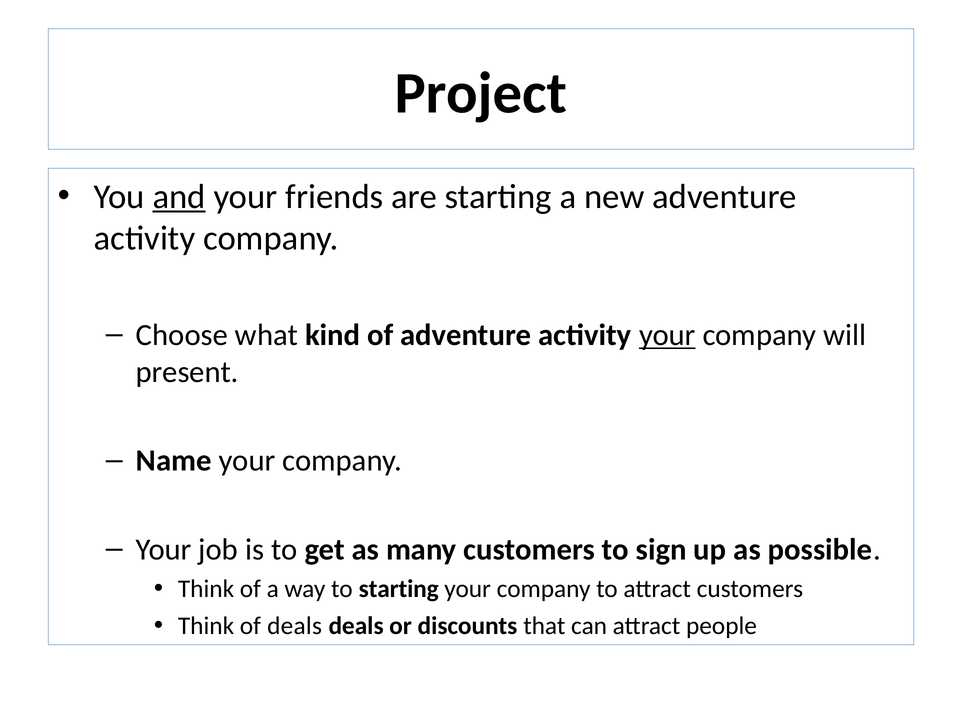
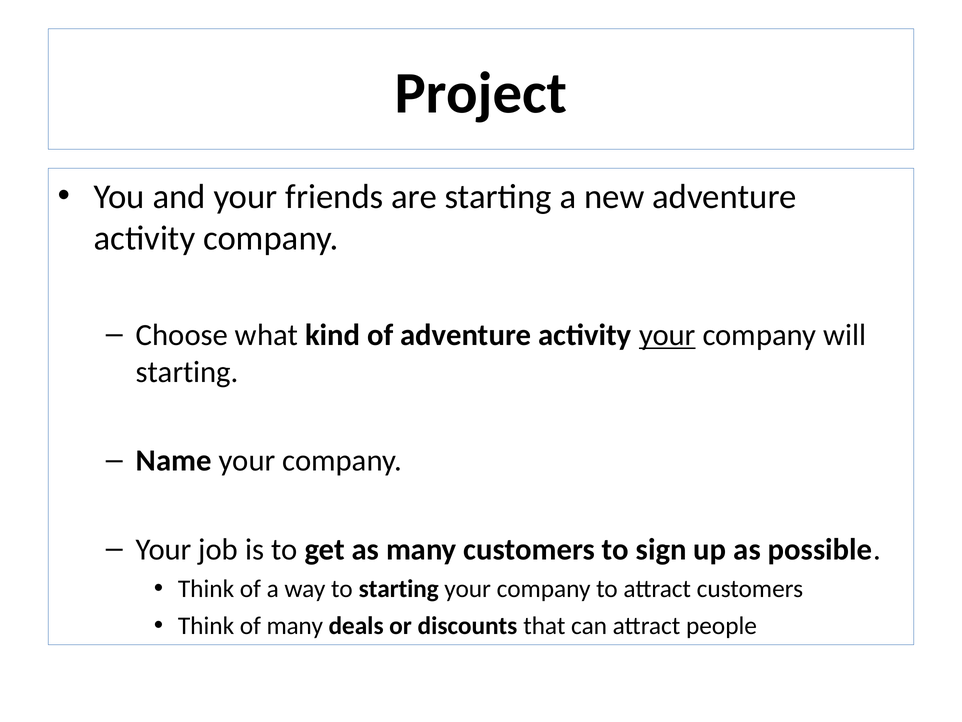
and underline: present -> none
present at (187, 372): present -> starting
of deals: deals -> many
